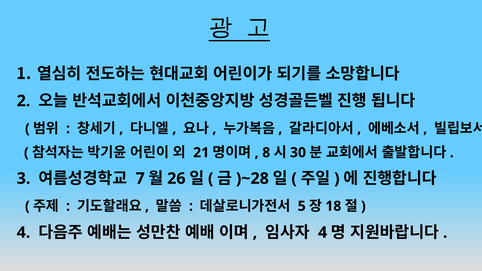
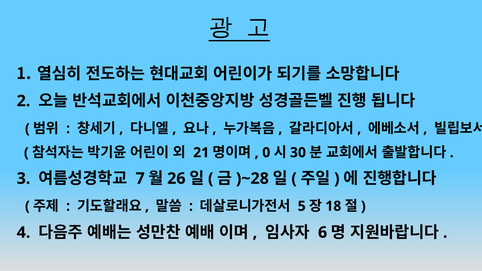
8: 8 -> 0
4 at (323, 233): 4 -> 6
